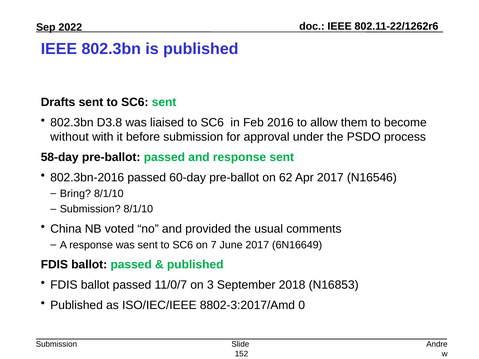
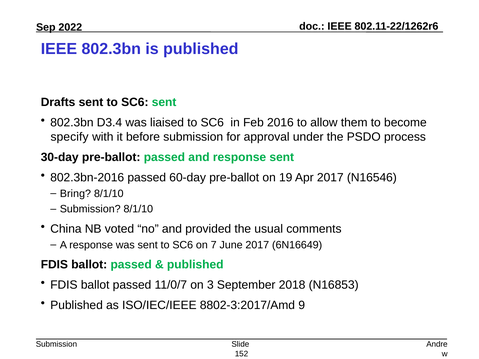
D3.8: D3.8 -> D3.4
without: without -> specify
58-day: 58-day -> 30-day
62: 62 -> 19
0: 0 -> 9
